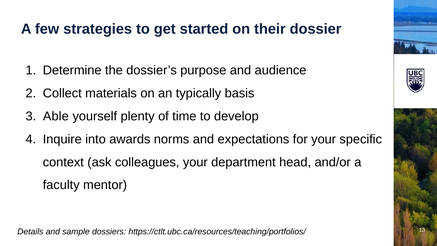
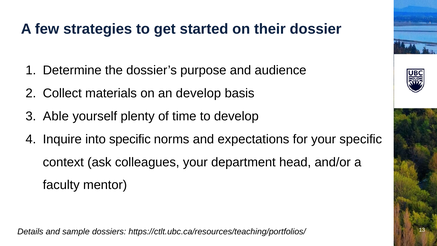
an typically: typically -> develop
into awards: awards -> specific
